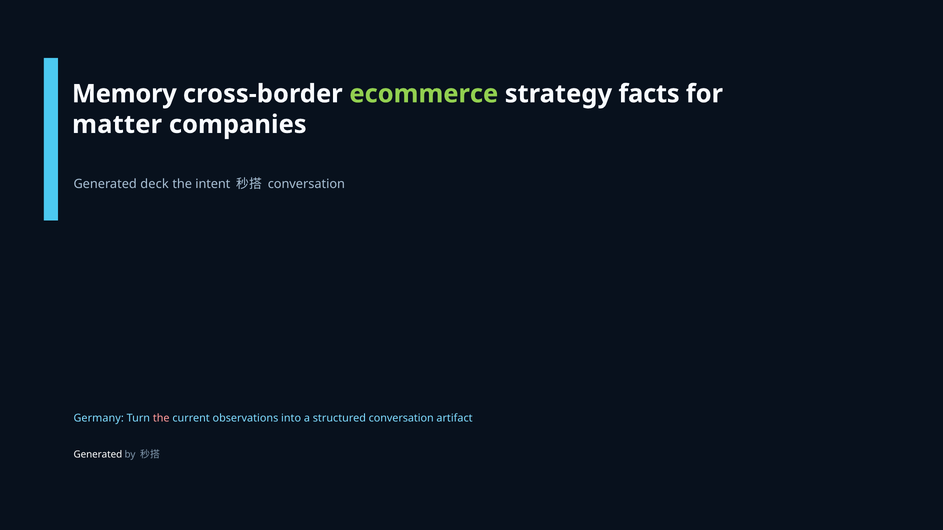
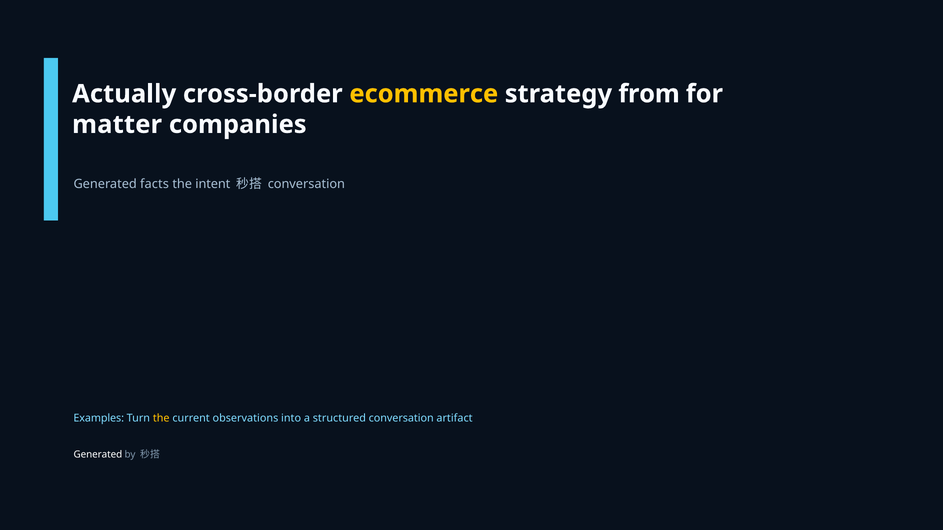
Memory: Memory -> Actually
ecommerce colour: light green -> yellow
facts: facts -> from
deck: deck -> facts
Germany: Germany -> Examples
the at (161, 419) colour: pink -> yellow
